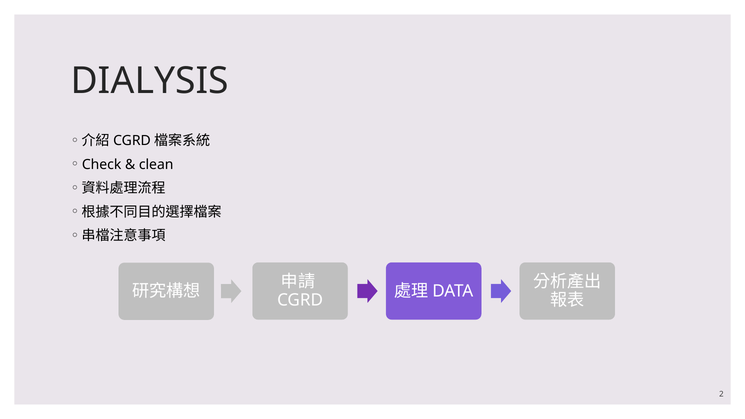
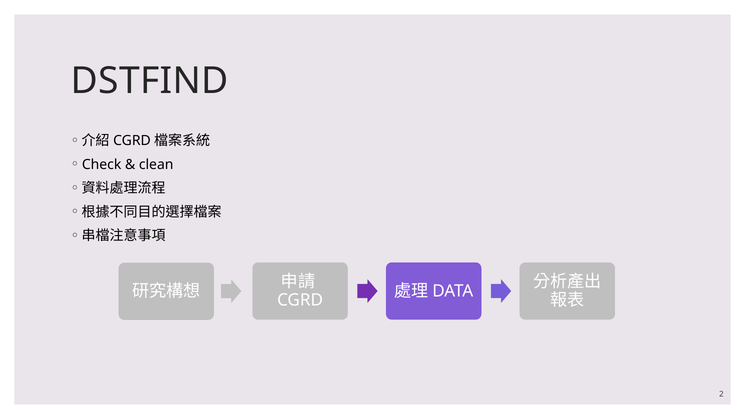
DIALYSIS: DIALYSIS -> DSTFIND
